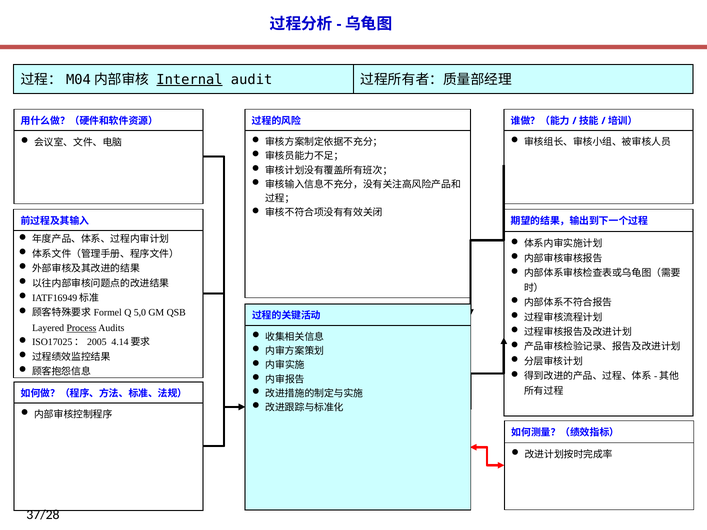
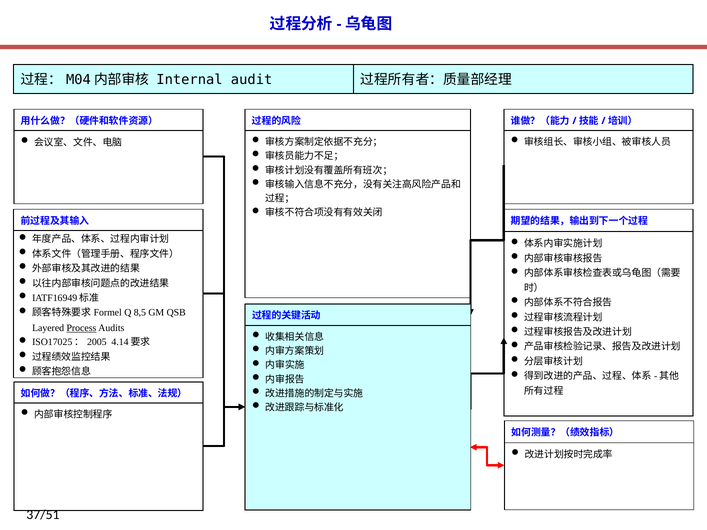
Internal underline: present -> none
5,0: 5,0 -> 8,5
37/28: 37/28 -> 37/51
